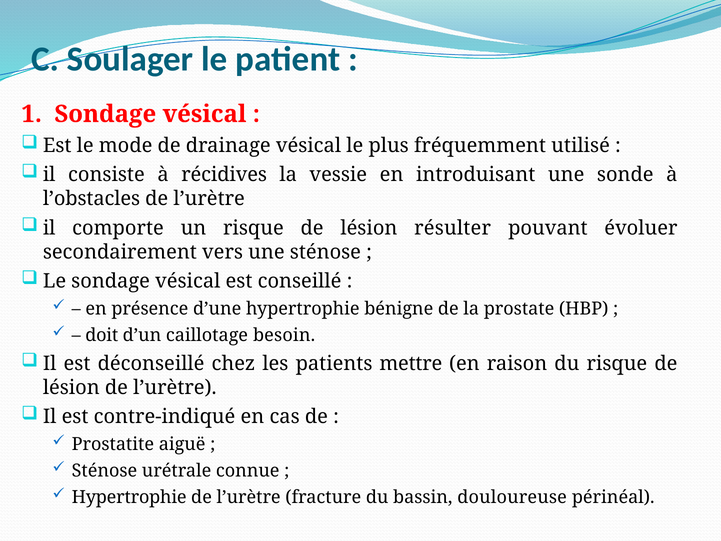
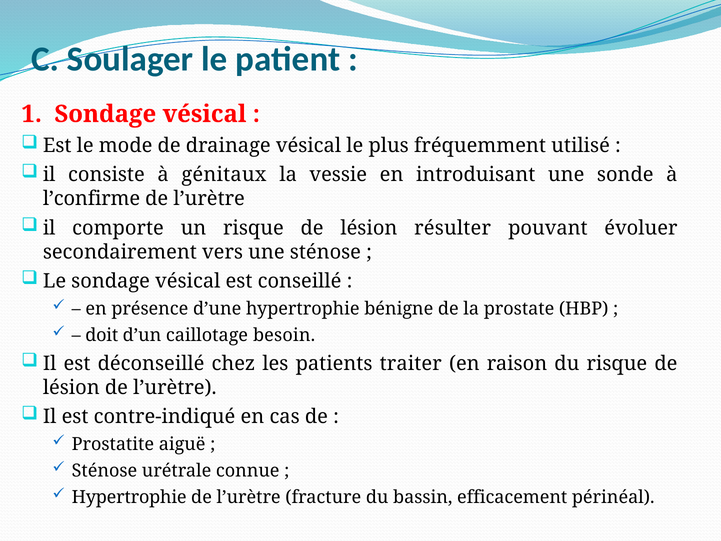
récidives: récidives -> génitaux
l’obstacles: l’obstacles -> l’confirme
mettre: mettre -> traiter
douloureuse: douloureuse -> efficacement
